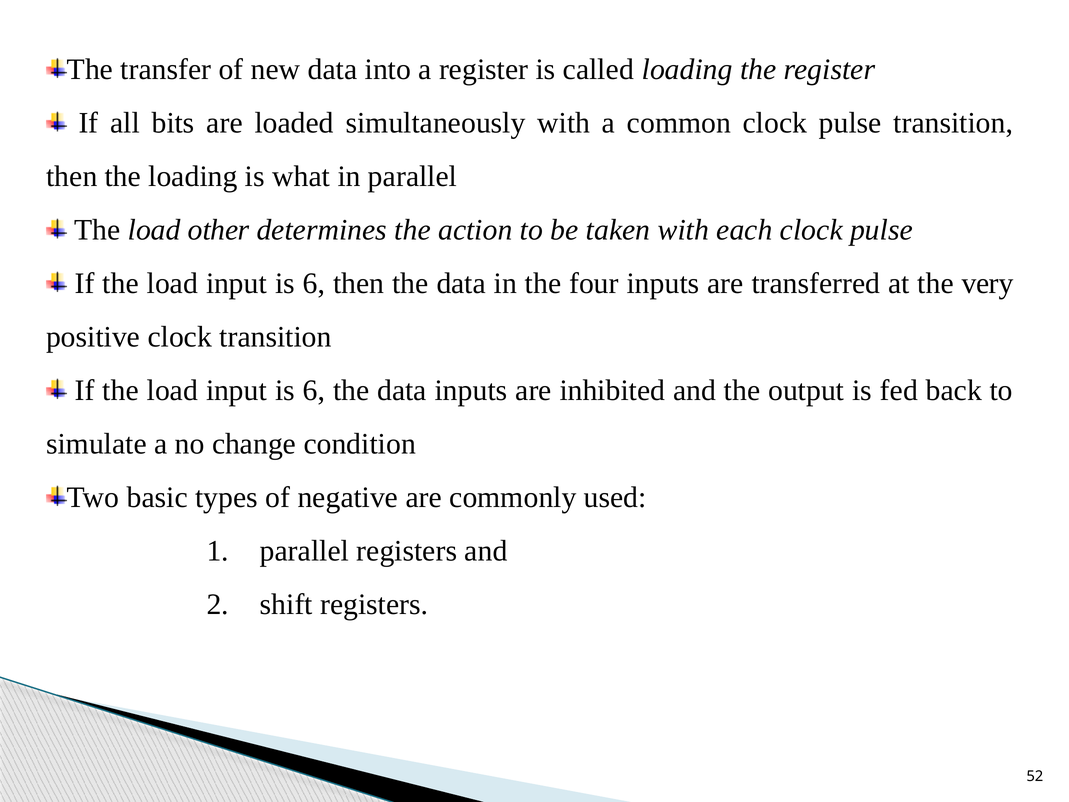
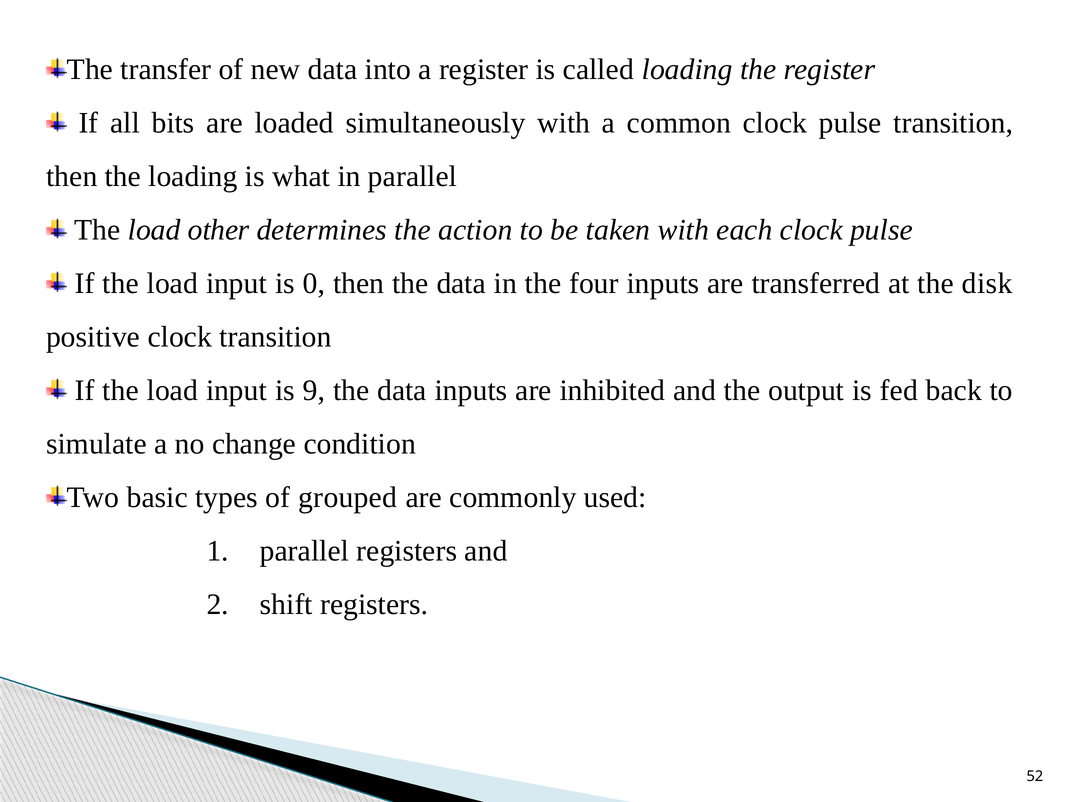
6 at (314, 283): 6 -> 0
very: very -> disk
6 at (314, 390): 6 -> 9
negative: negative -> grouped
